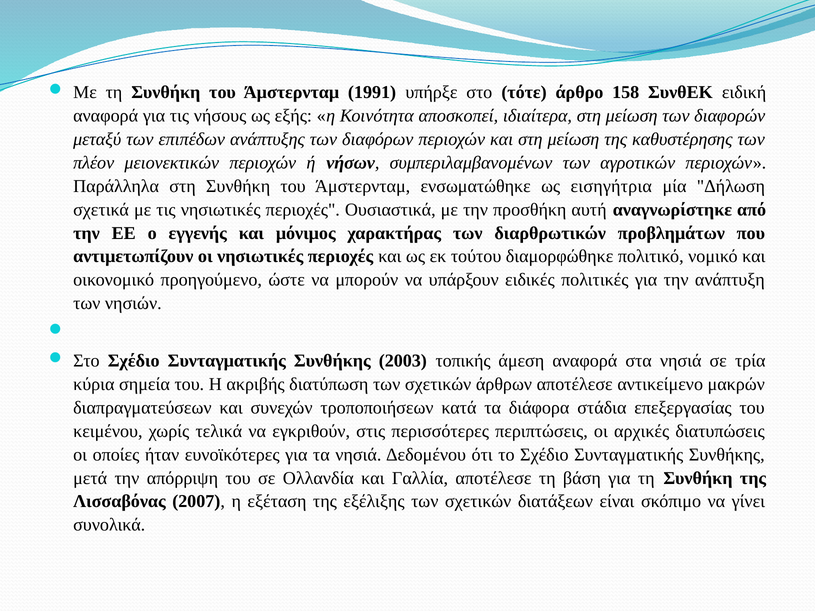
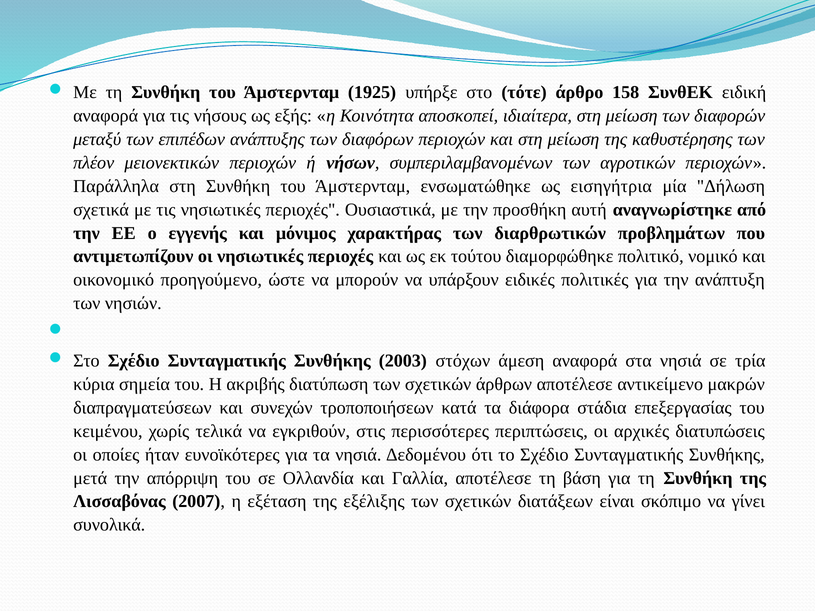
1991: 1991 -> 1925
τοπικής: τοπικής -> στόχων
